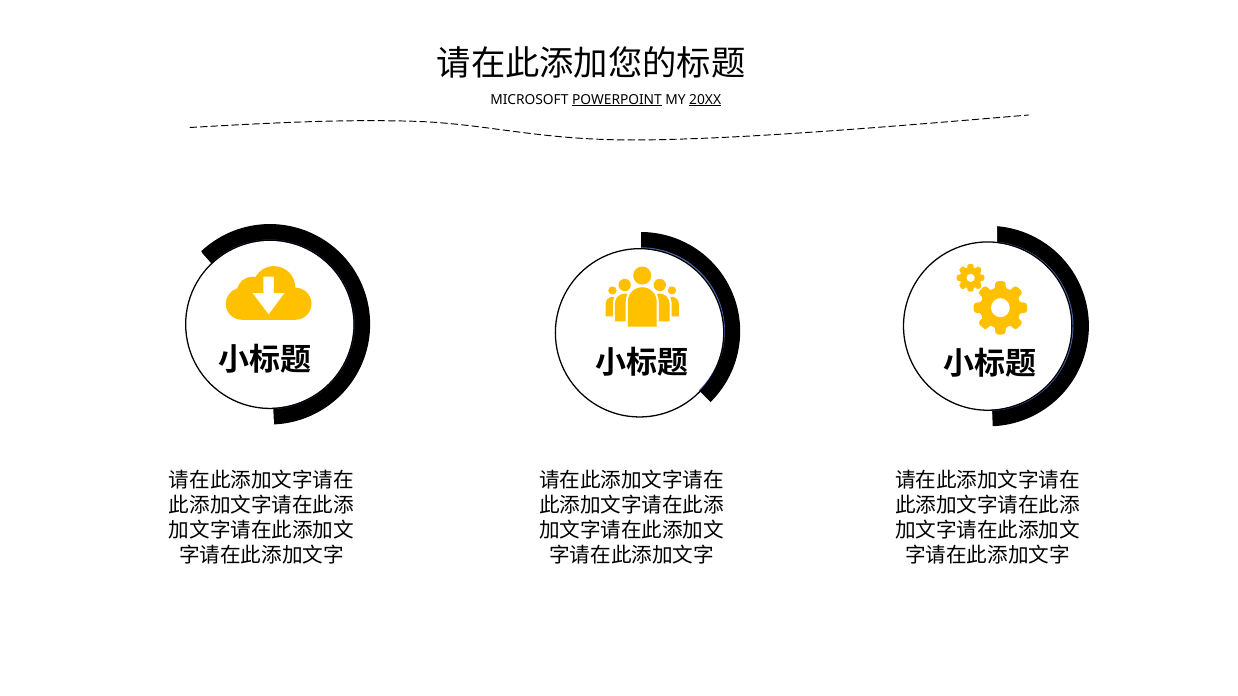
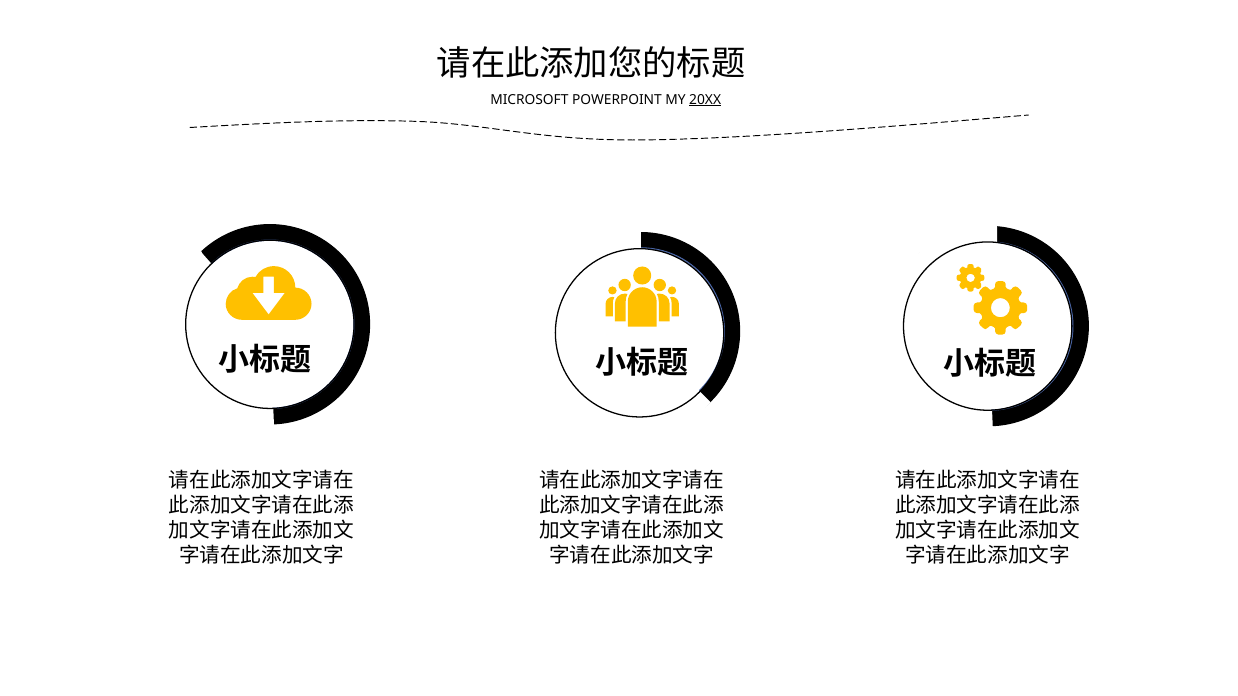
POWERPOINT underline: present -> none
